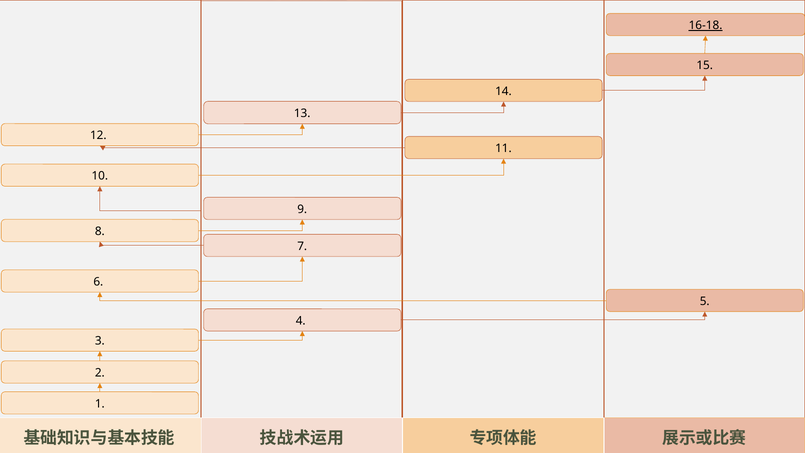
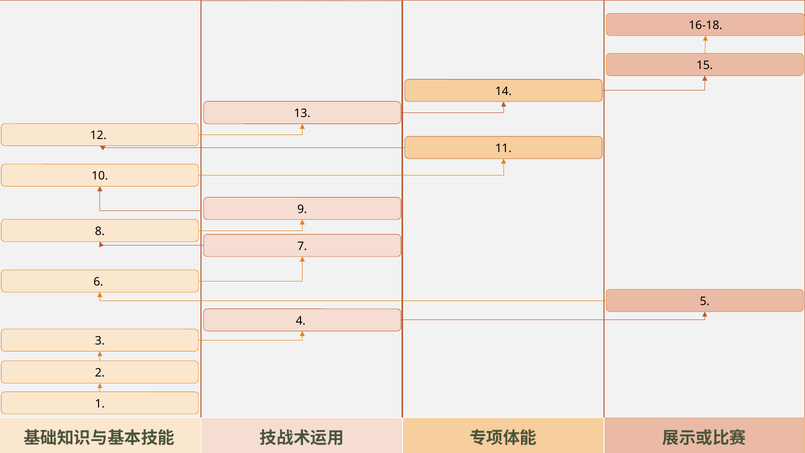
16-18 underline: present -> none
